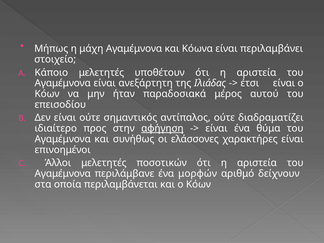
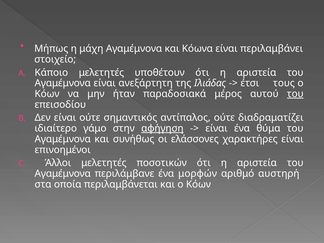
έτσι είναι: είναι -> τους
του at (295, 94) underline: none -> present
προς: προς -> γάμο
δείχνουν: δείχνουν -> αυστηρή
